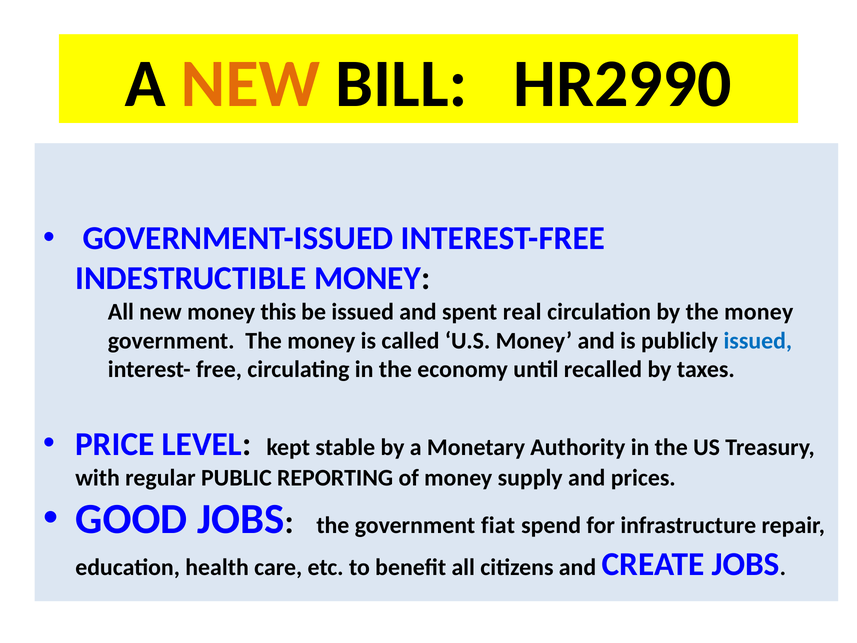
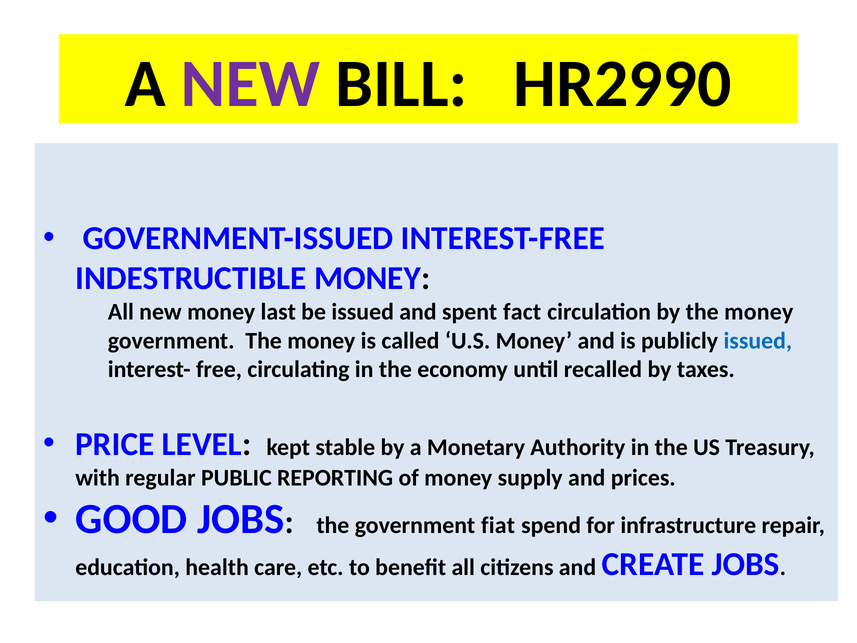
NEW at (250, 84) colour: orange -> purple
this: this -> last
real: real -> fact
